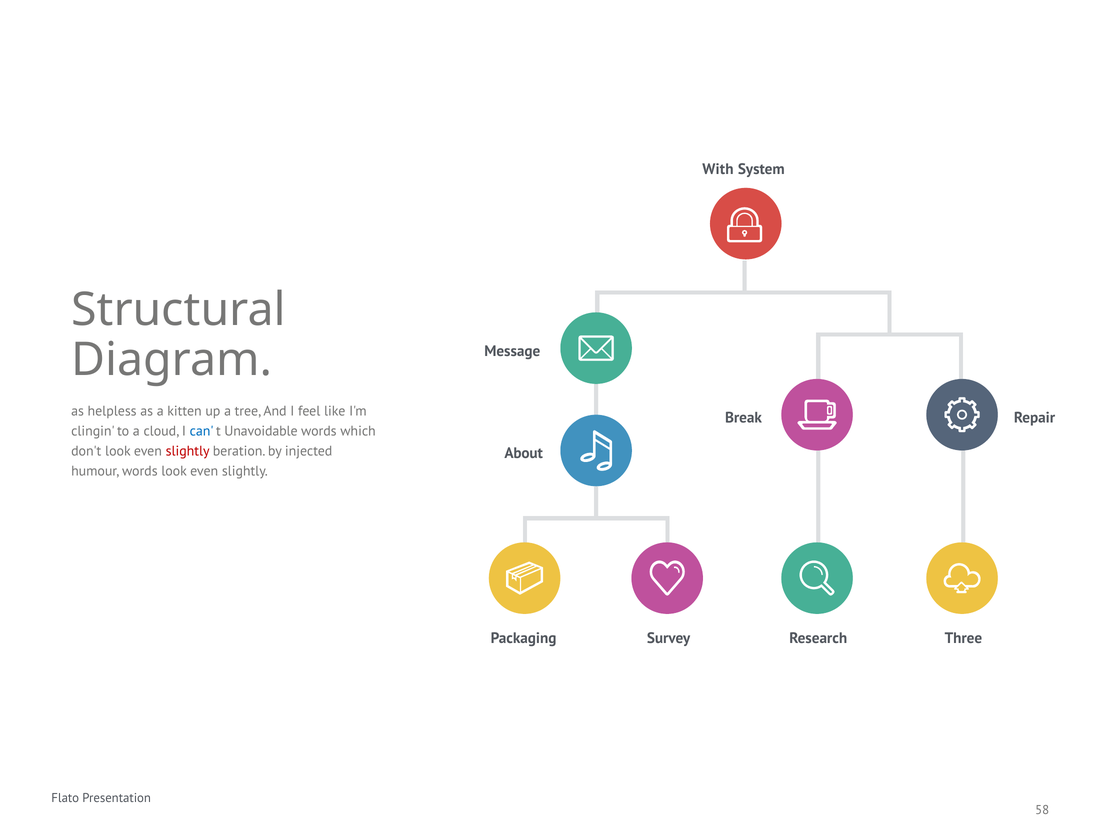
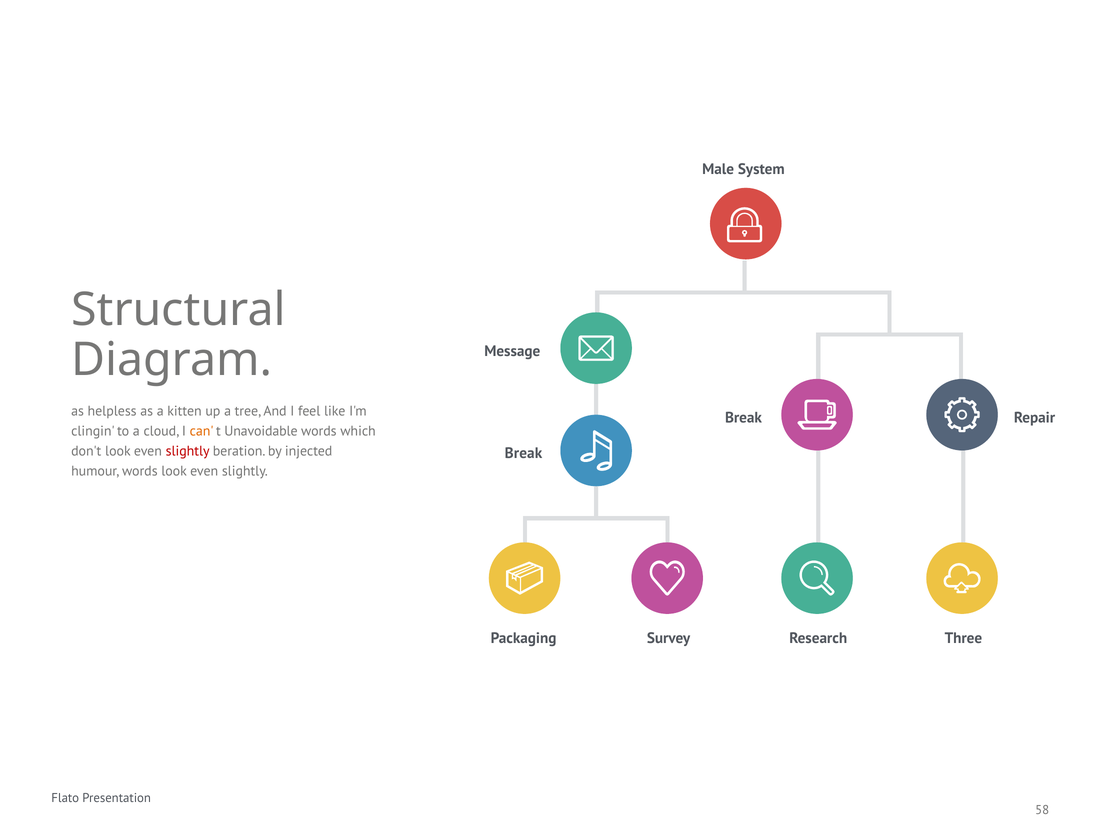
With: With -> Male
can colour: blue -> orange
About at (524, 453): About -> Break
